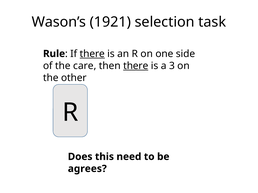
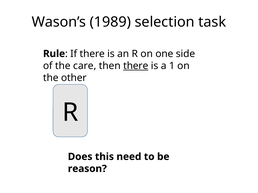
1921: 1921 -> 1989
there at (92, 54) underline: present -> none
3: 3 -> 1
agrees: agrees -> reason
